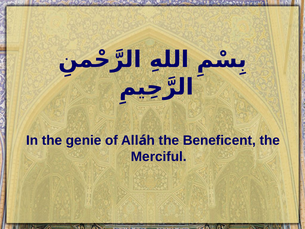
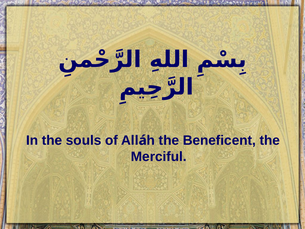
genie: genie -> souls
